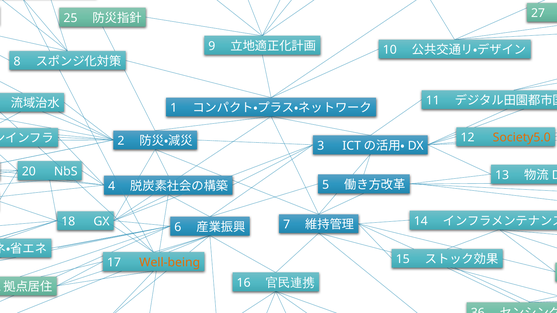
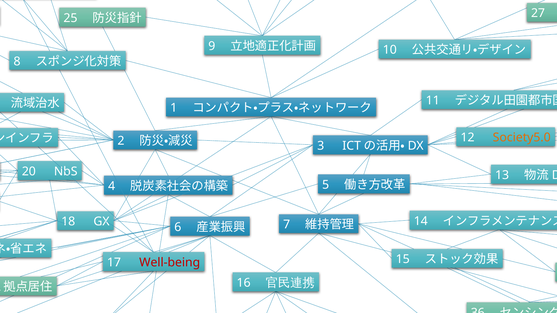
Well-being colour: orange -> red
